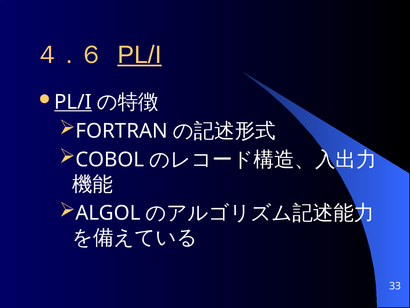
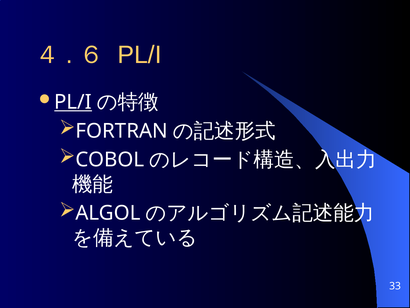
PL/I at (140, 55) underline: present -> none
